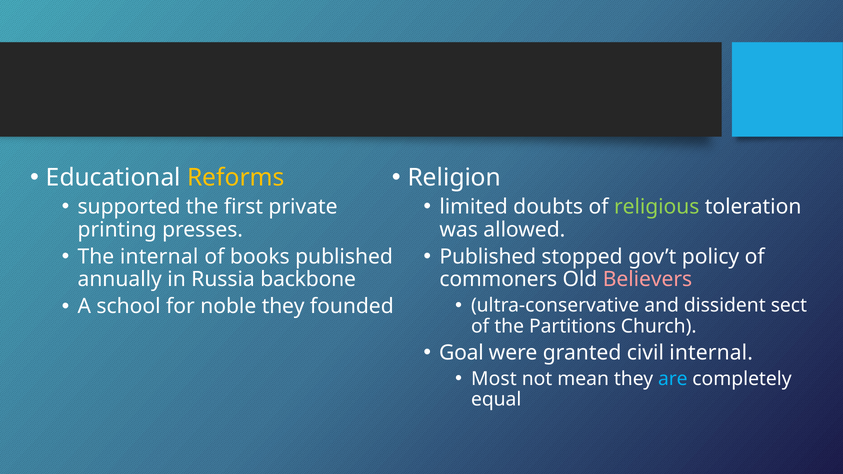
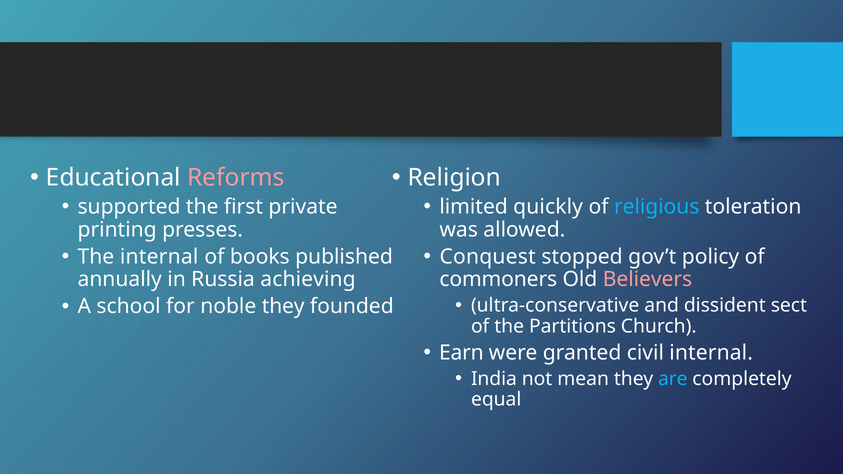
Reforms colour: yellow -> pink
doubts: doubts -> quickly
religious colour: light green -> light blue
Published at (488, 257): Published -> Conquest
backbone: backbone -> achieving
Goal: Goal -> Earn
Most: Most -> India
